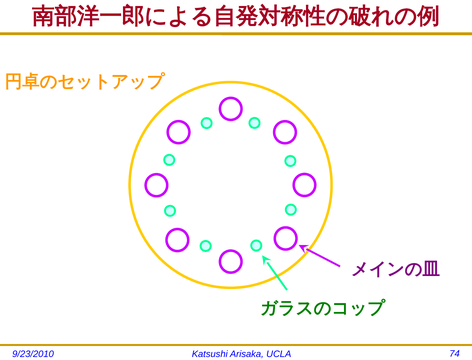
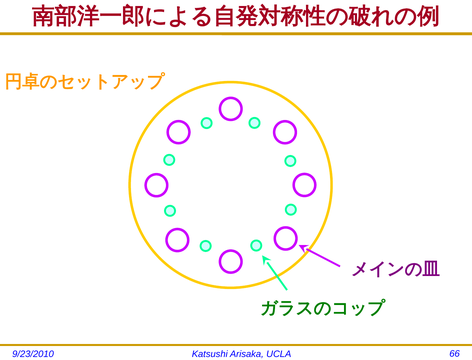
74: 74 -> 66
